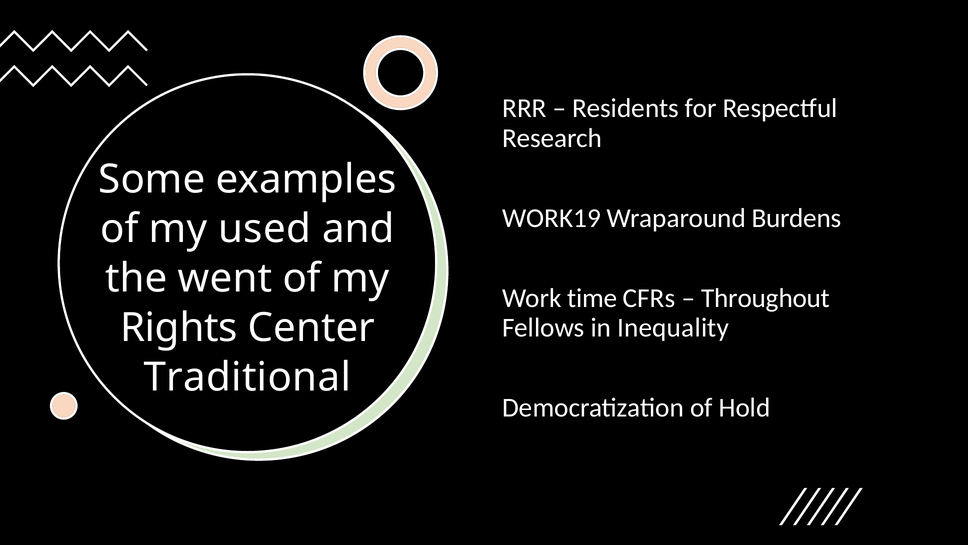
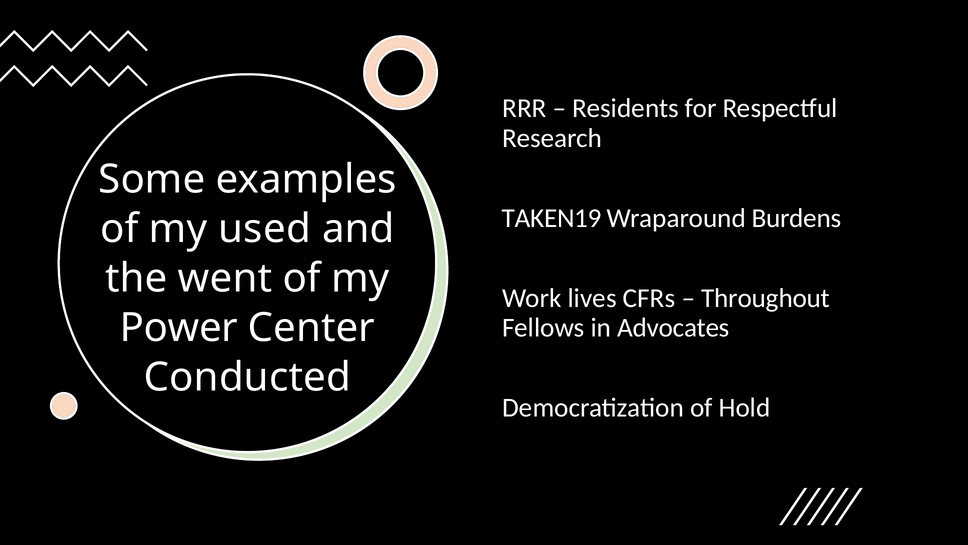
WORK19: WORK19 -> TAKEN19
time: time -> lives
Rights: Rights -> Power
Inequality: Inequality -> Advocates
Traditional: Traditional -> Conducted
